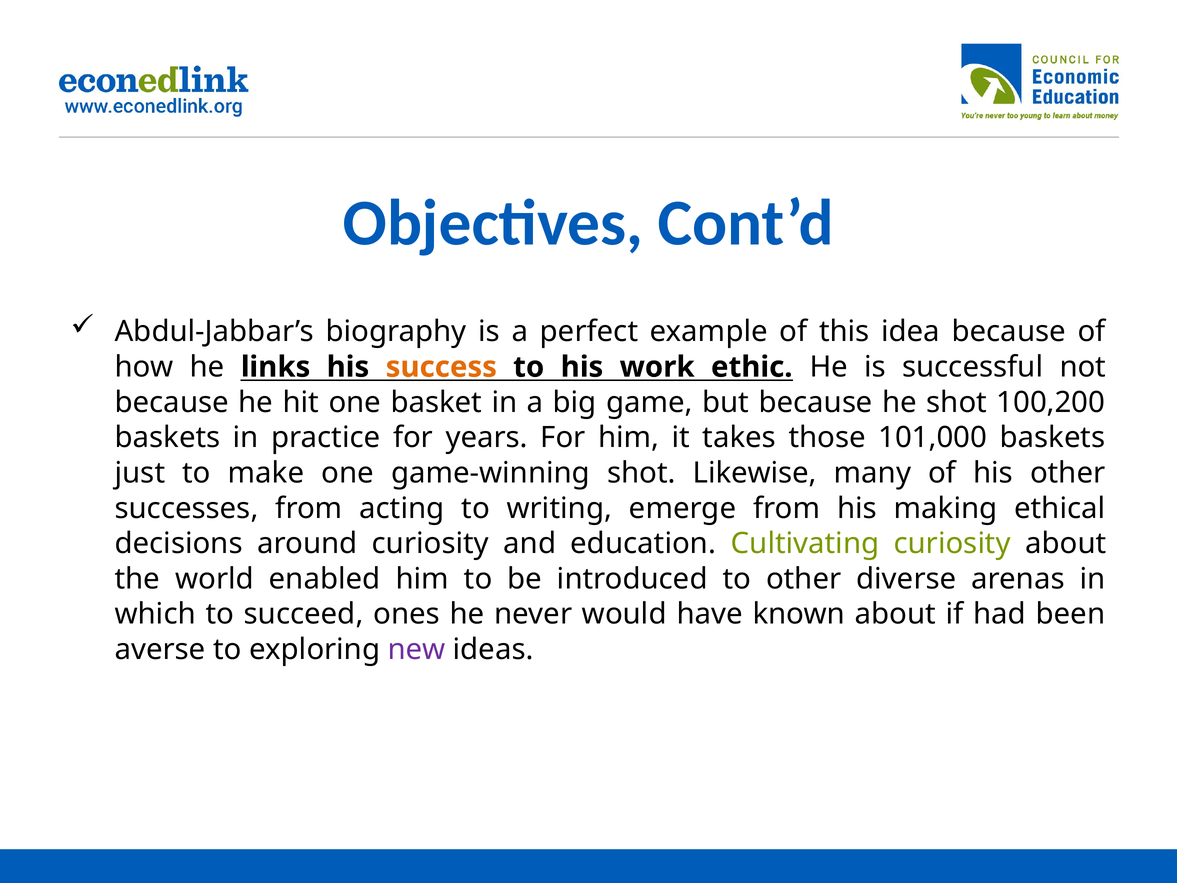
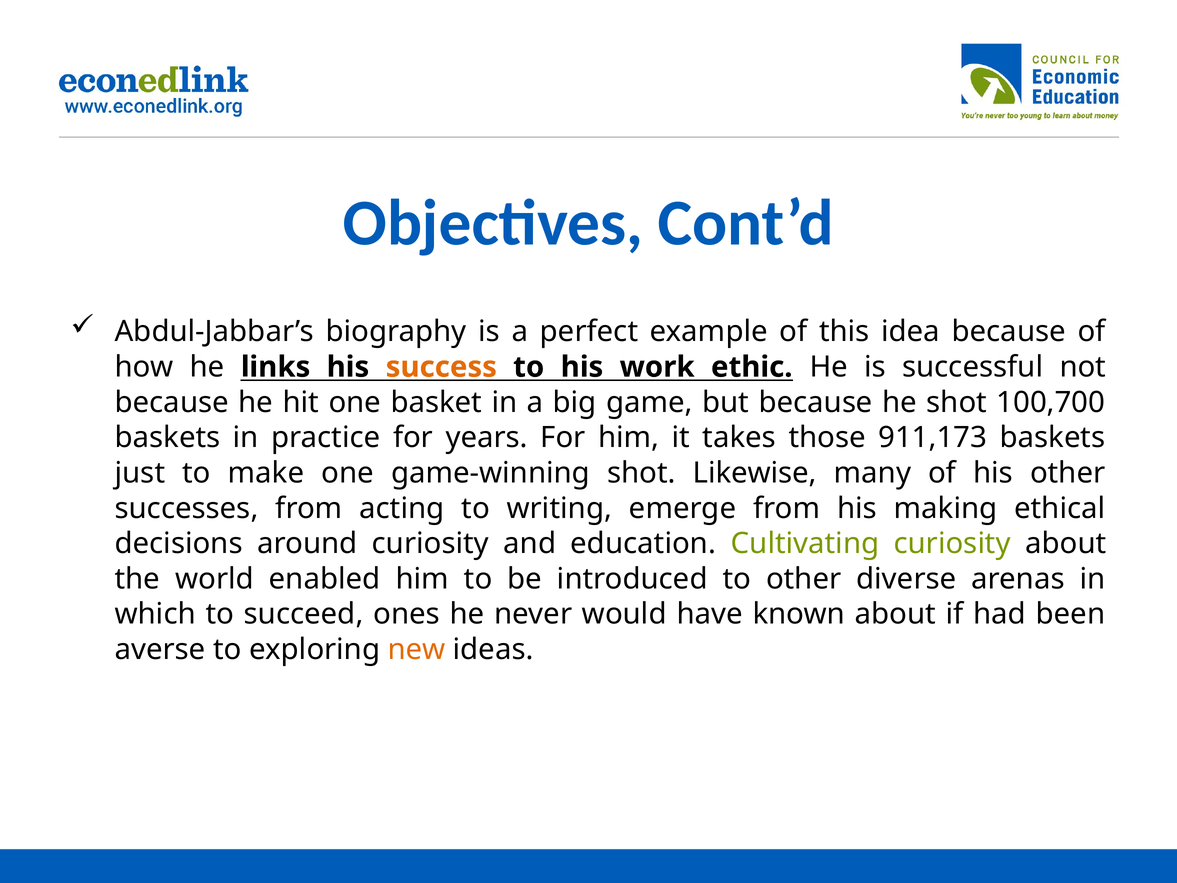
100,200: 100,200 -> 100,700
101,000: 101,000 -> 911,173
new colour: purple -> orange
